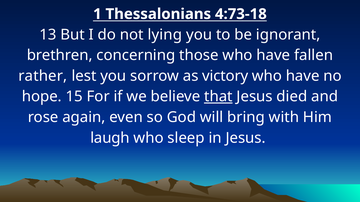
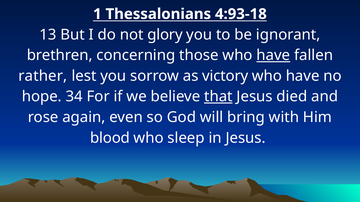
4:73-18: 4:73-18 -> 4:93-18
lying: lying -> glory
have at (273, 55) underline: none -> present
15: 15 -> 34
laugh: laugh -> blood
